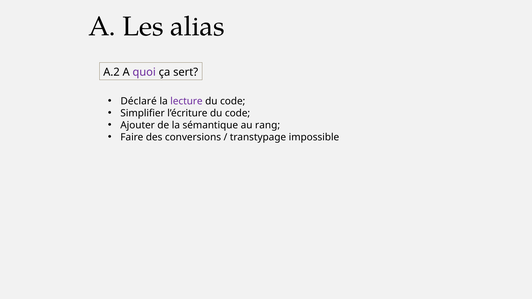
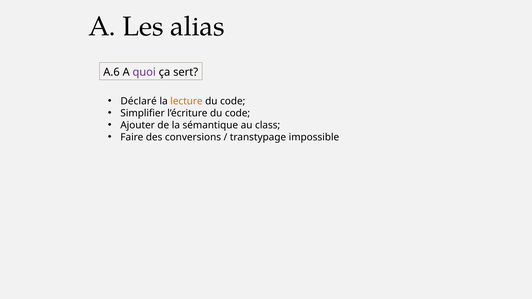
A.2: A.2 -> A.6
lecture colour: purple -> orange
rang: rang -> class
